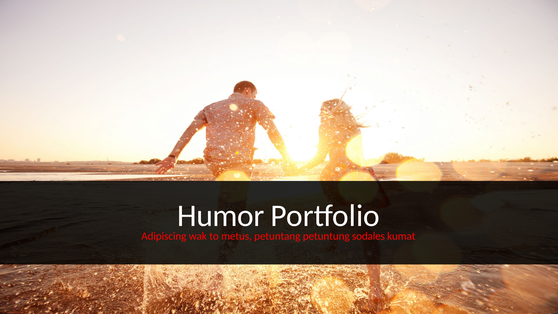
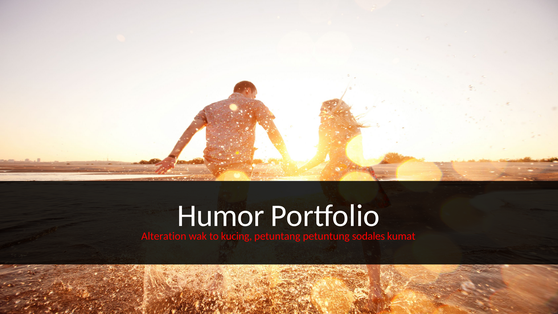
Adipiscing: Adipiscing -> Alteration
metus: metus -> kucing
